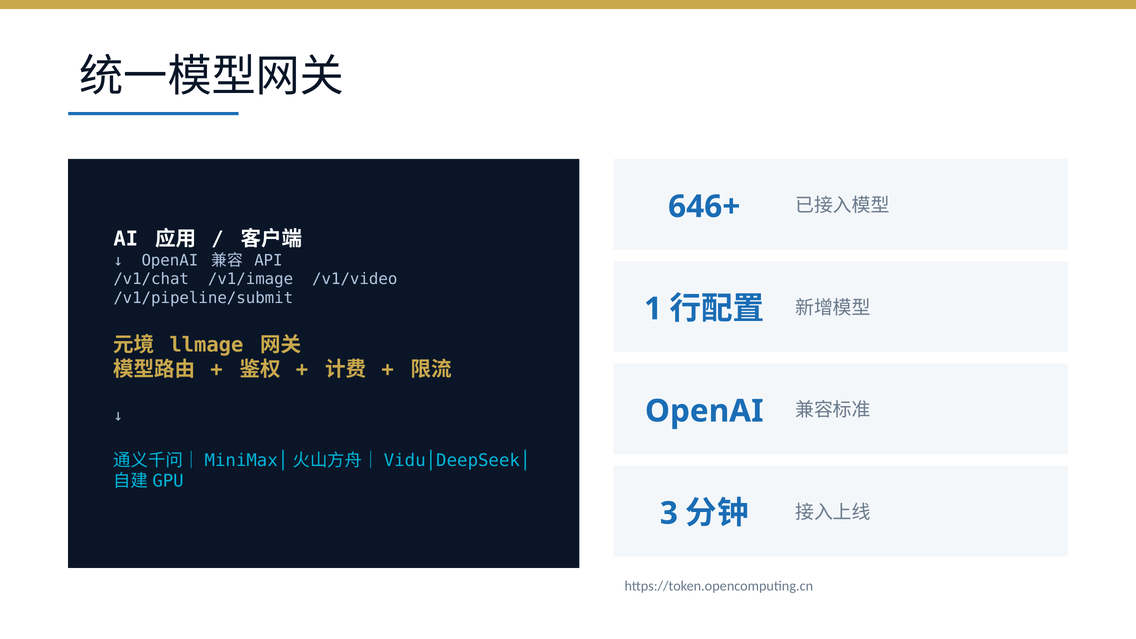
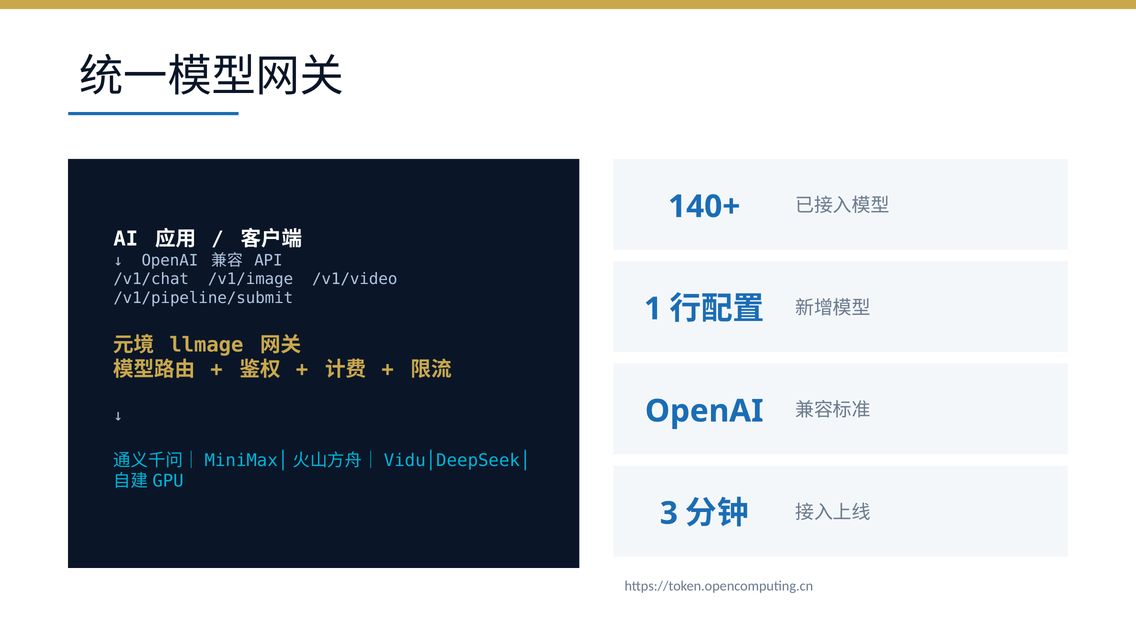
646+: 646+ -> 140+
